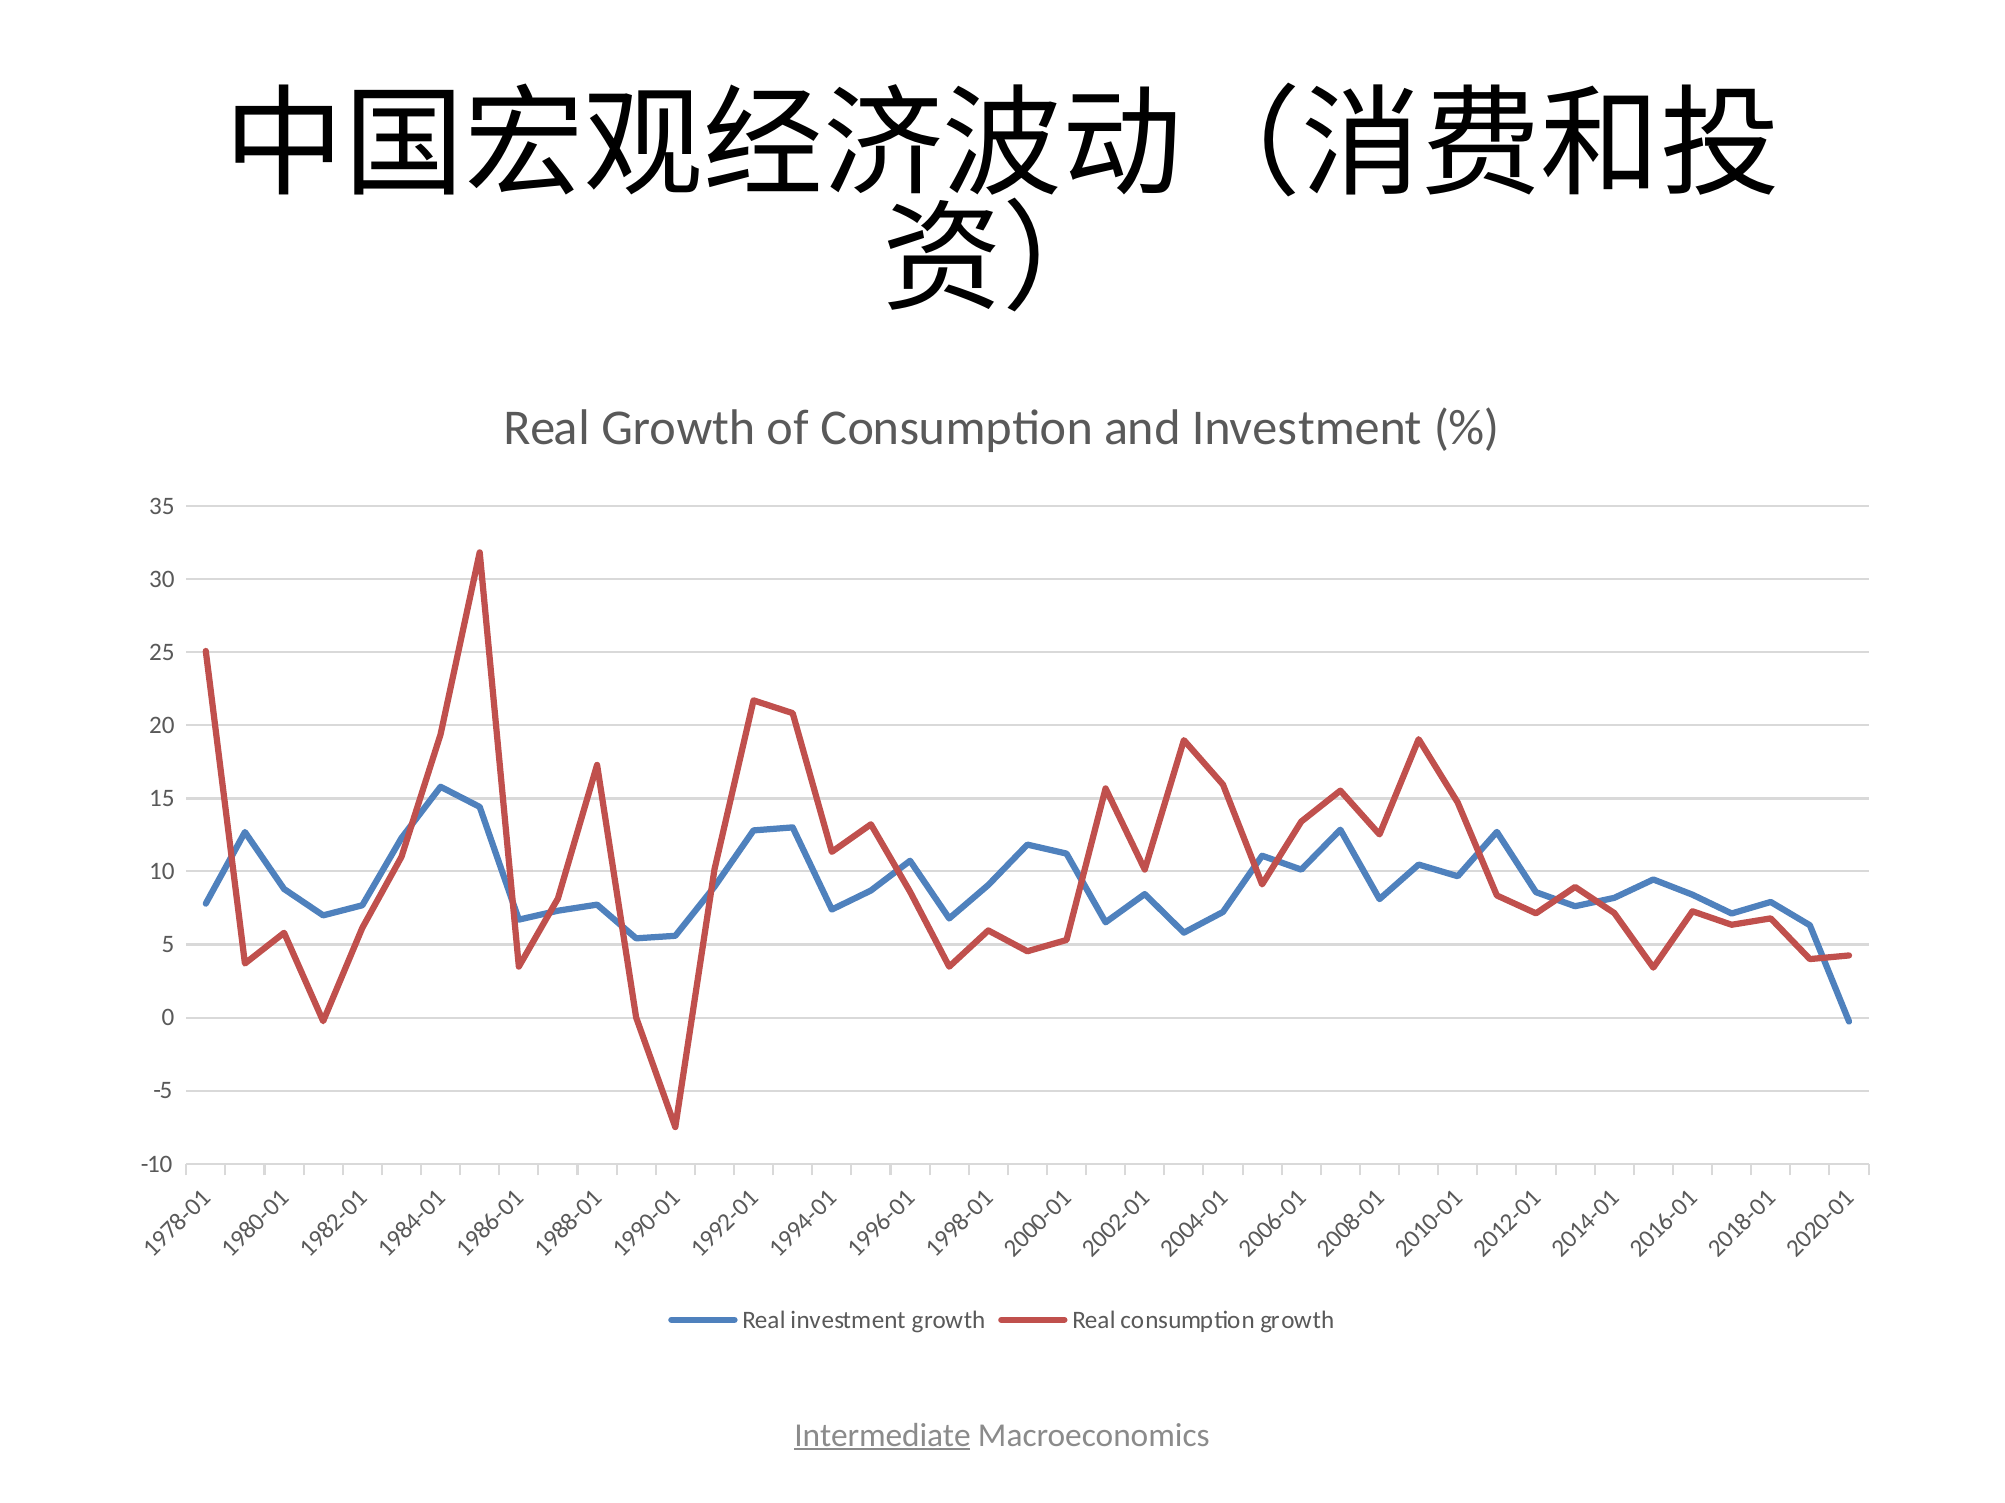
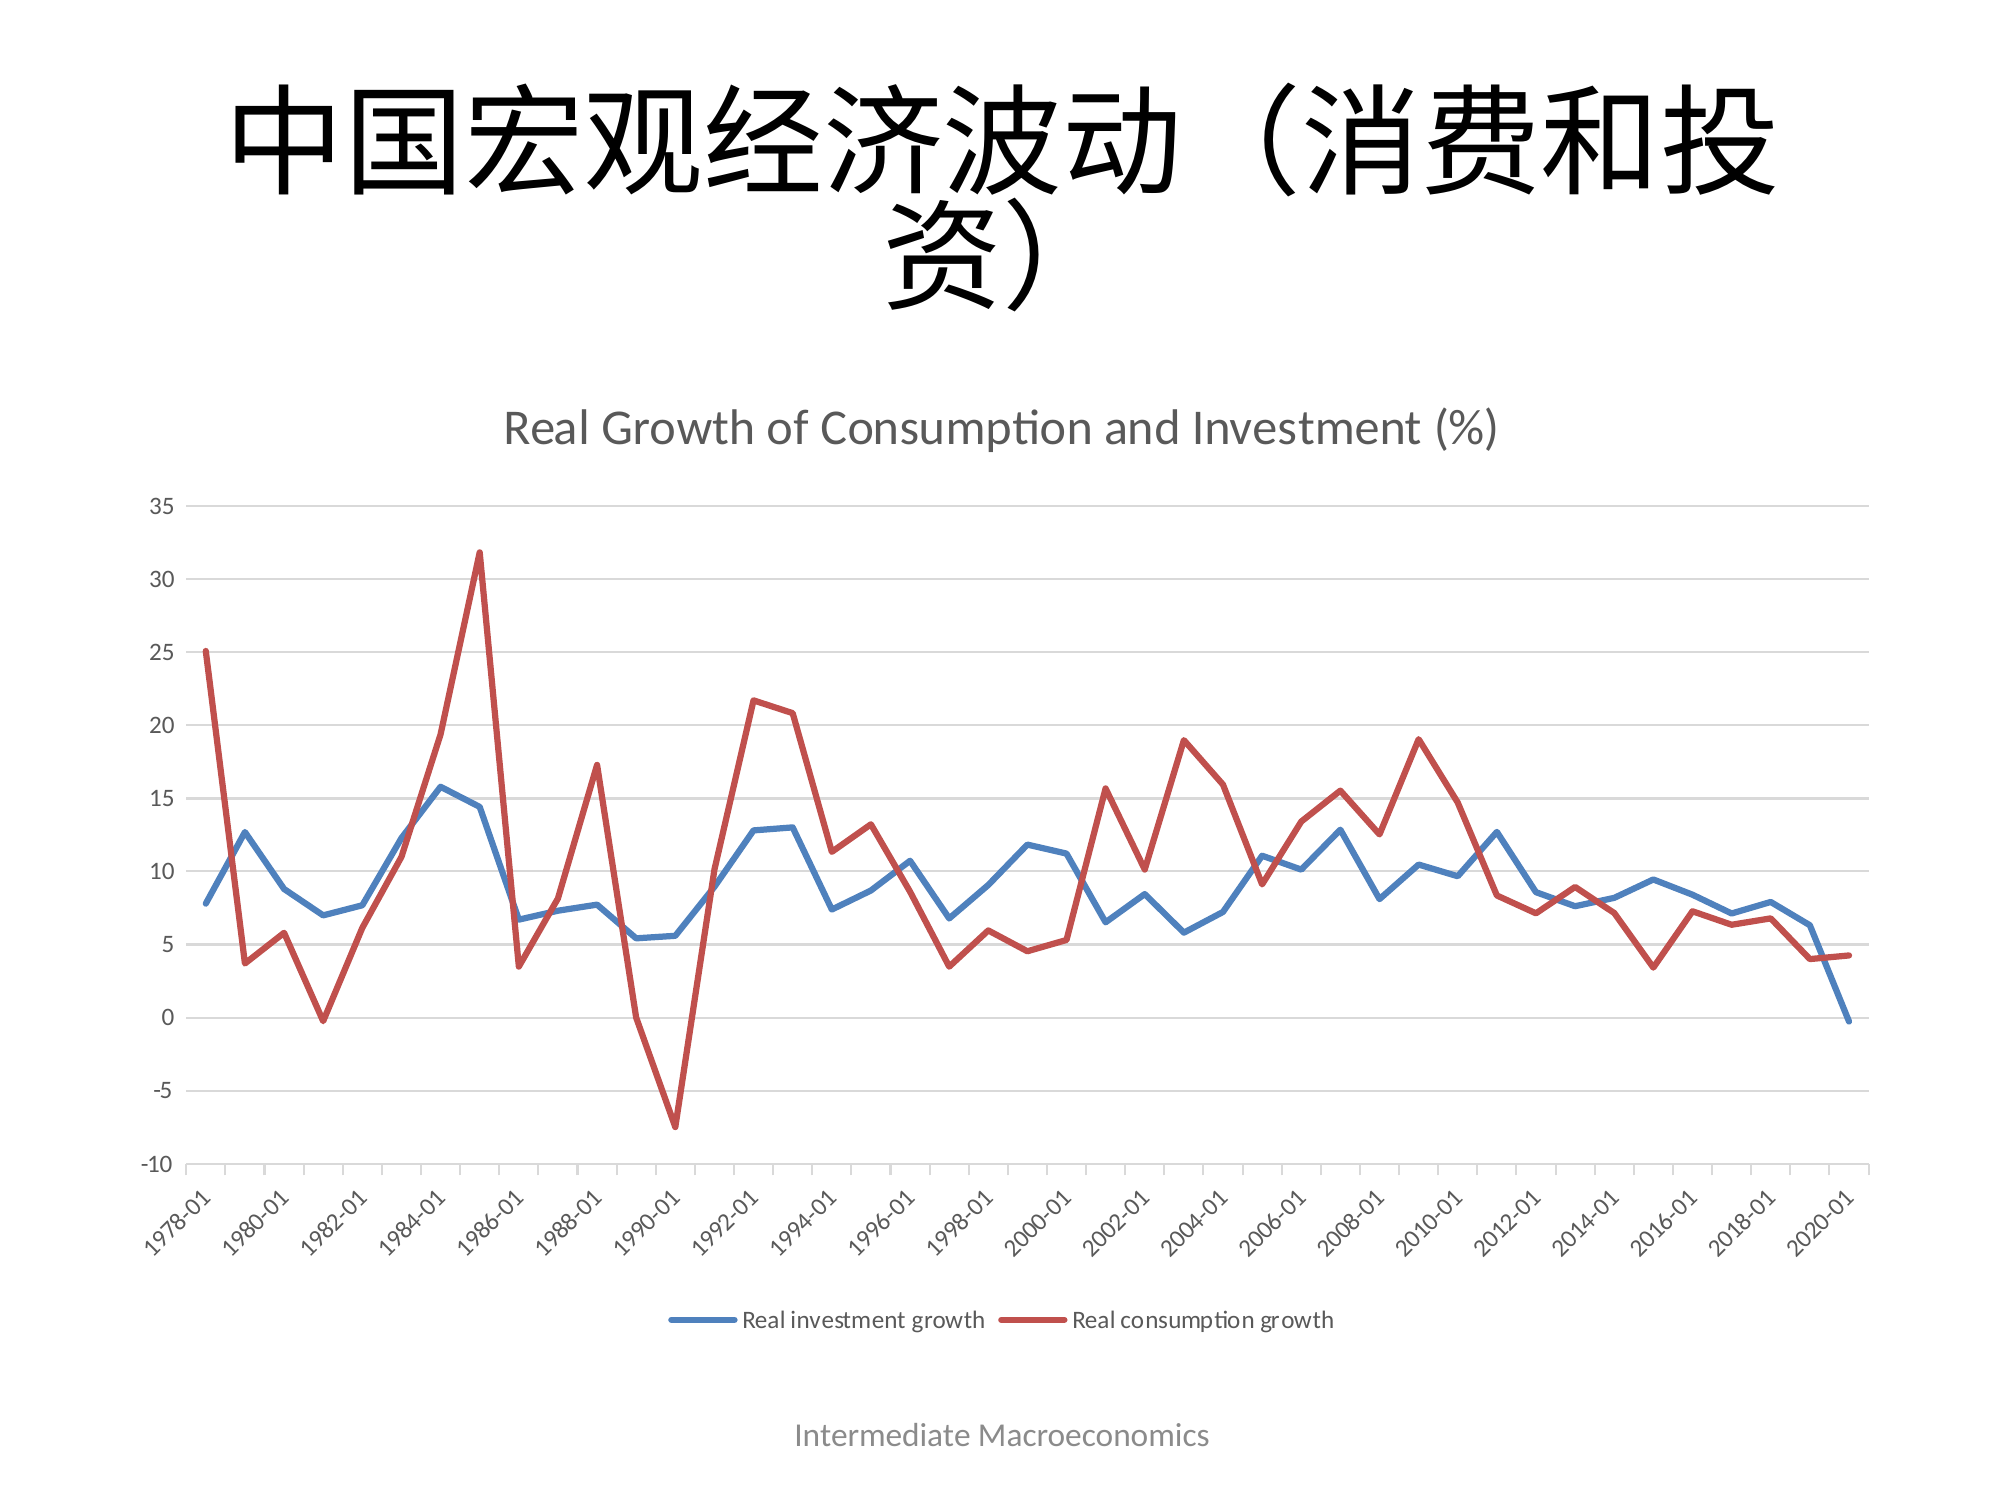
Intermediate underline: present -> none
